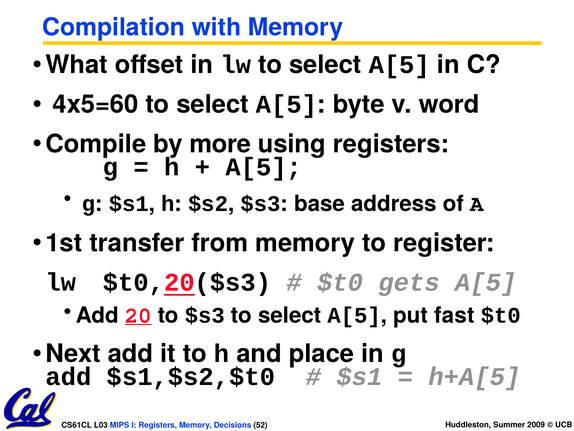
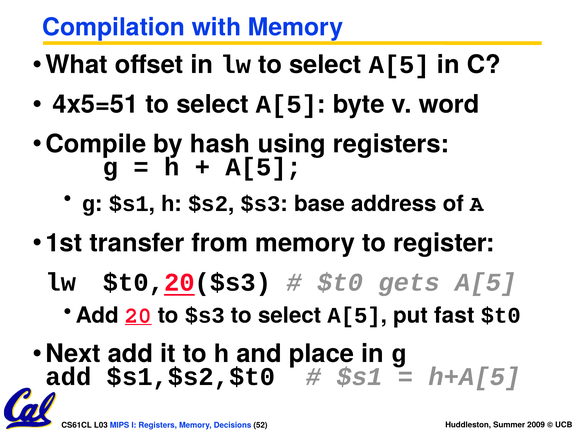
4x5=60: 4x5=60 -> 4x5=51
more: more -> hash
